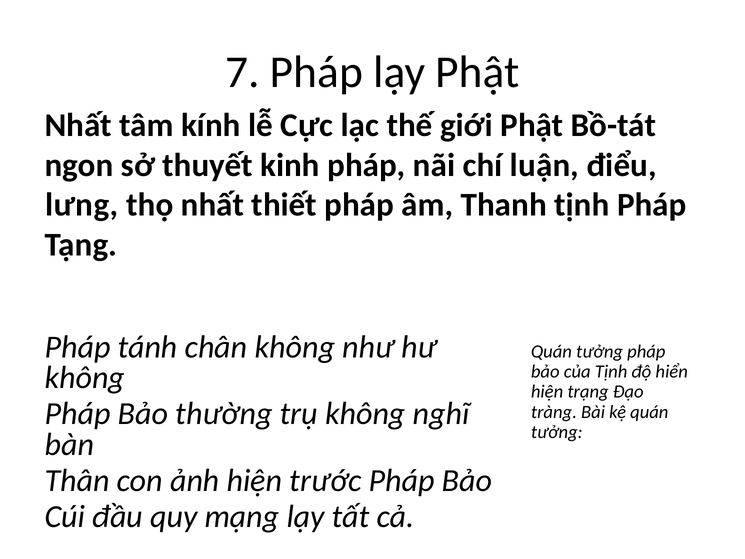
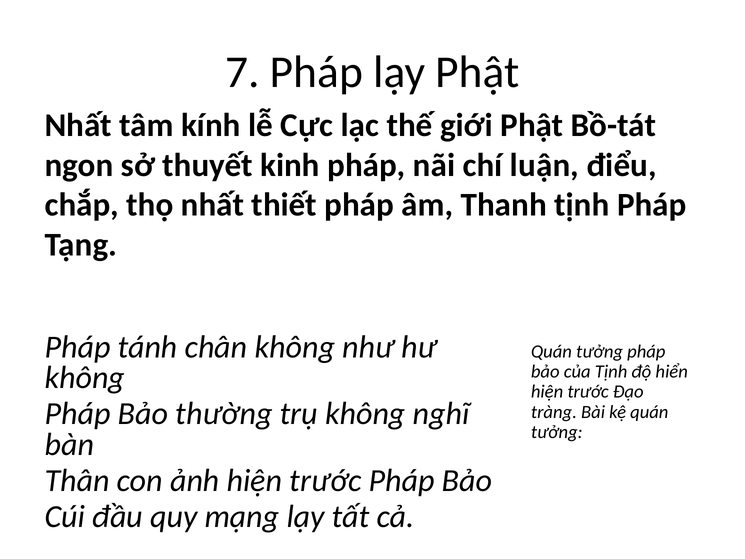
lưng: lưng -> chắp
trạng at (588, 392): trạng -> trước
